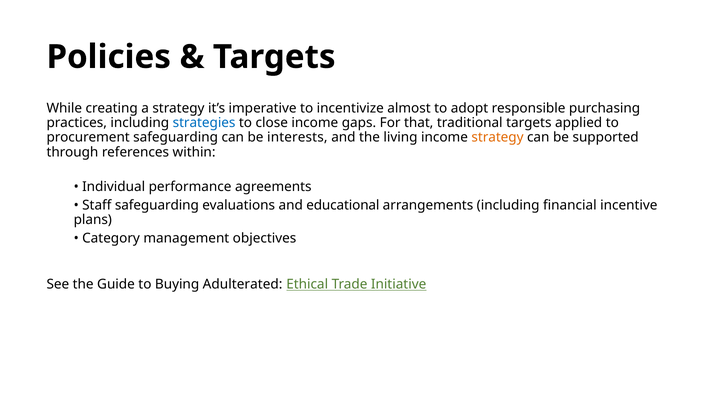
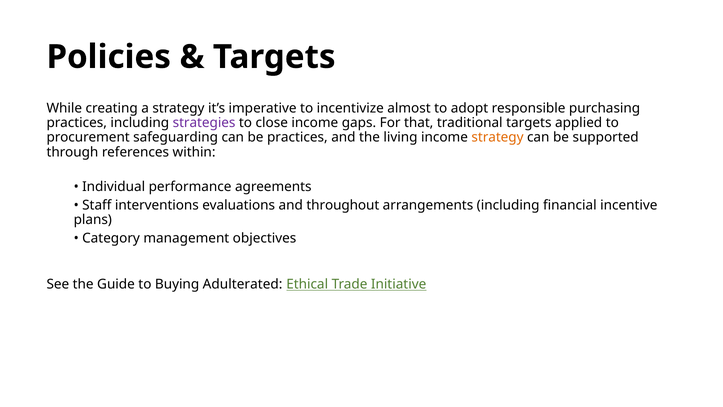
strategies colour: blue -> purple
be interests: interests -> practices
Staff safeguarding: safeguarding -> interventions
educational: educational -> throughout
